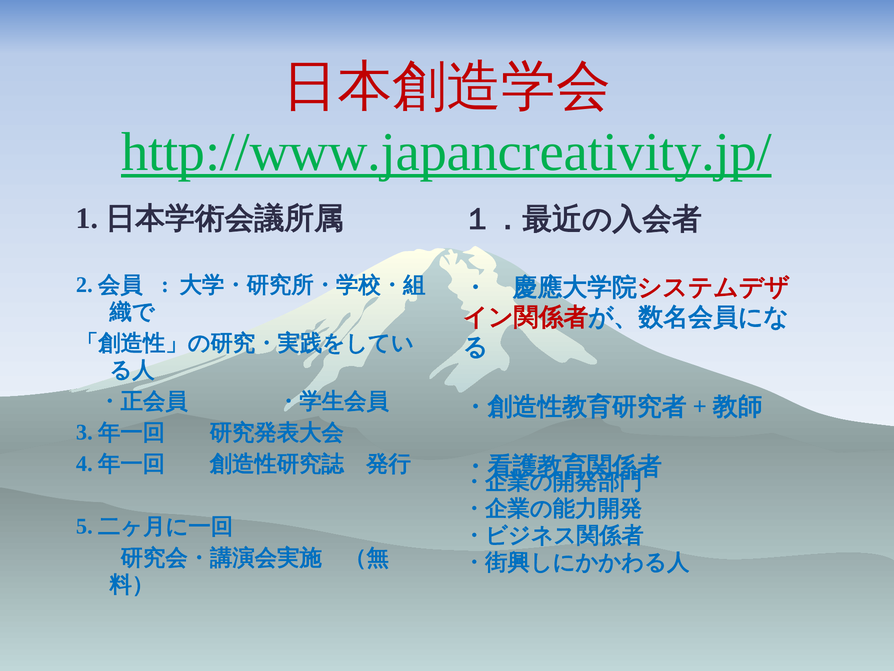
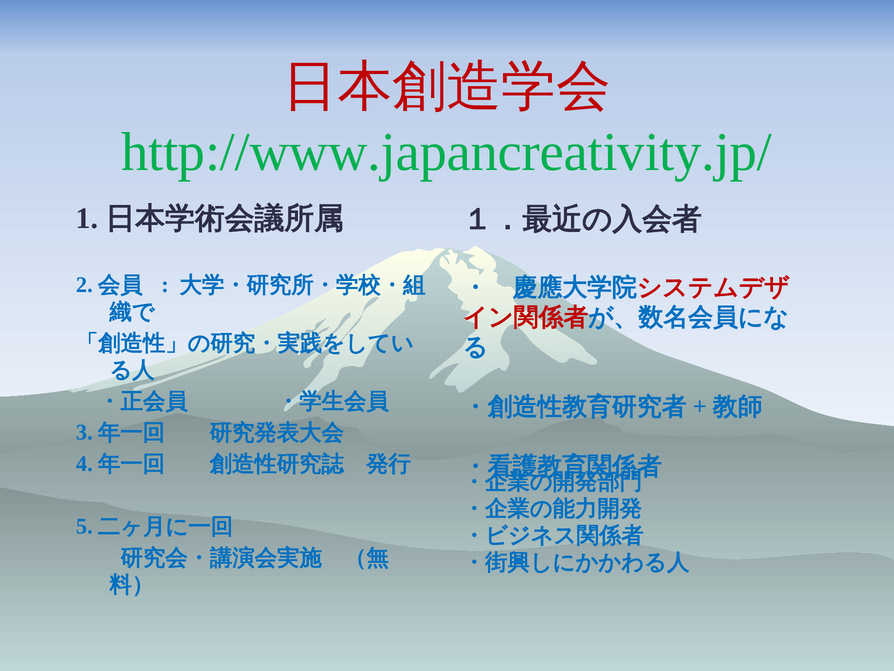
http://www.japancreativity.jp/ underline: present -> none
